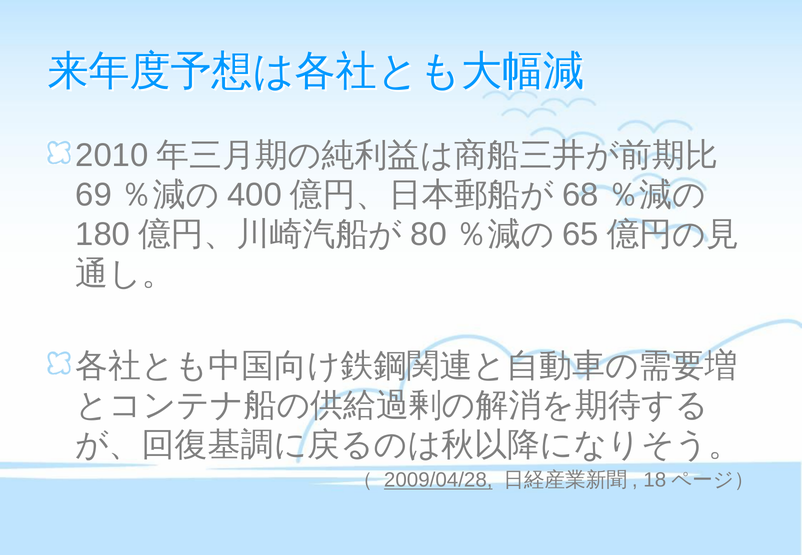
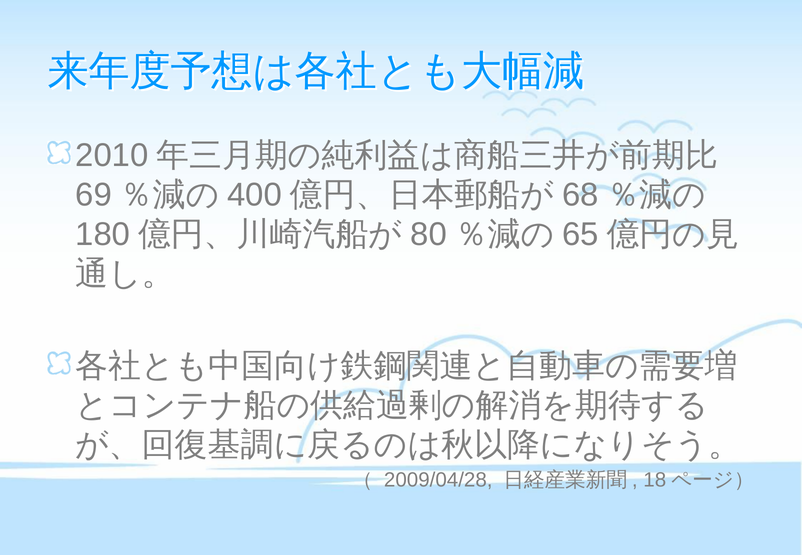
2009/04/28 underline: present -> none
